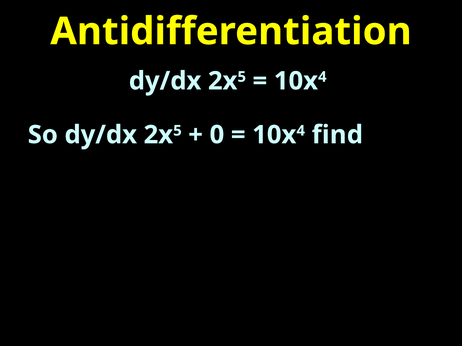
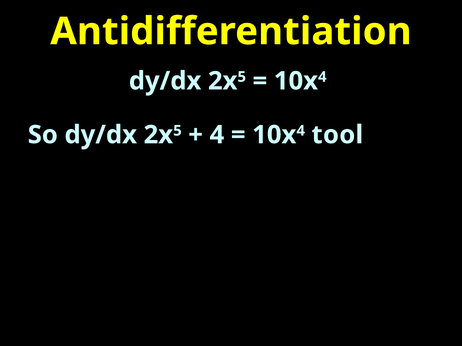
0 at (217, 135): 0 -> 4
find: find -> tool
